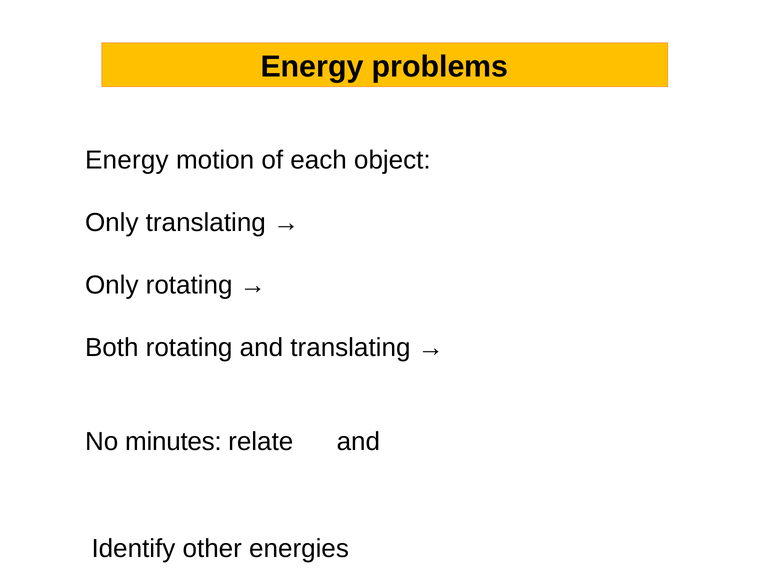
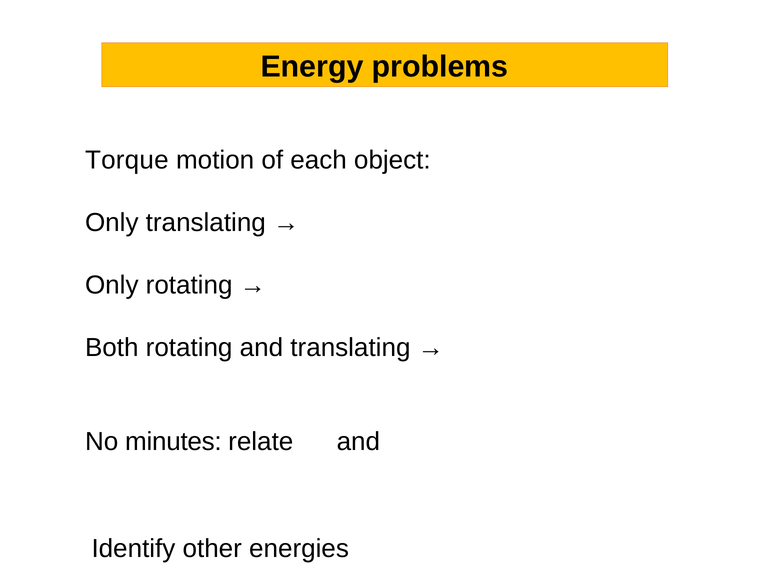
Energy at (127, 160): Energy -> Torque
